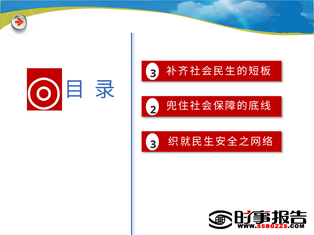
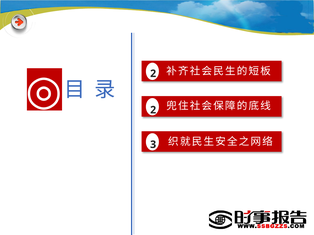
3 at (153, 74): 3 -> 2
